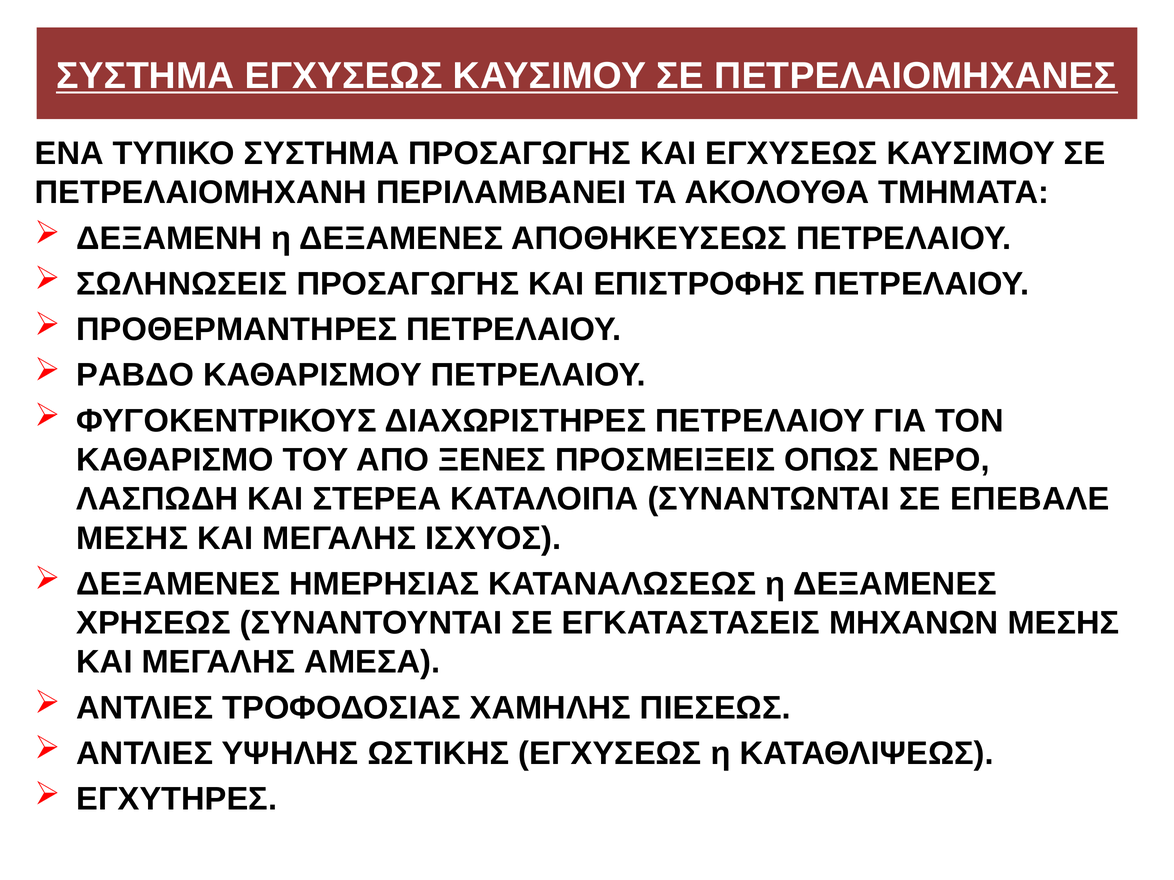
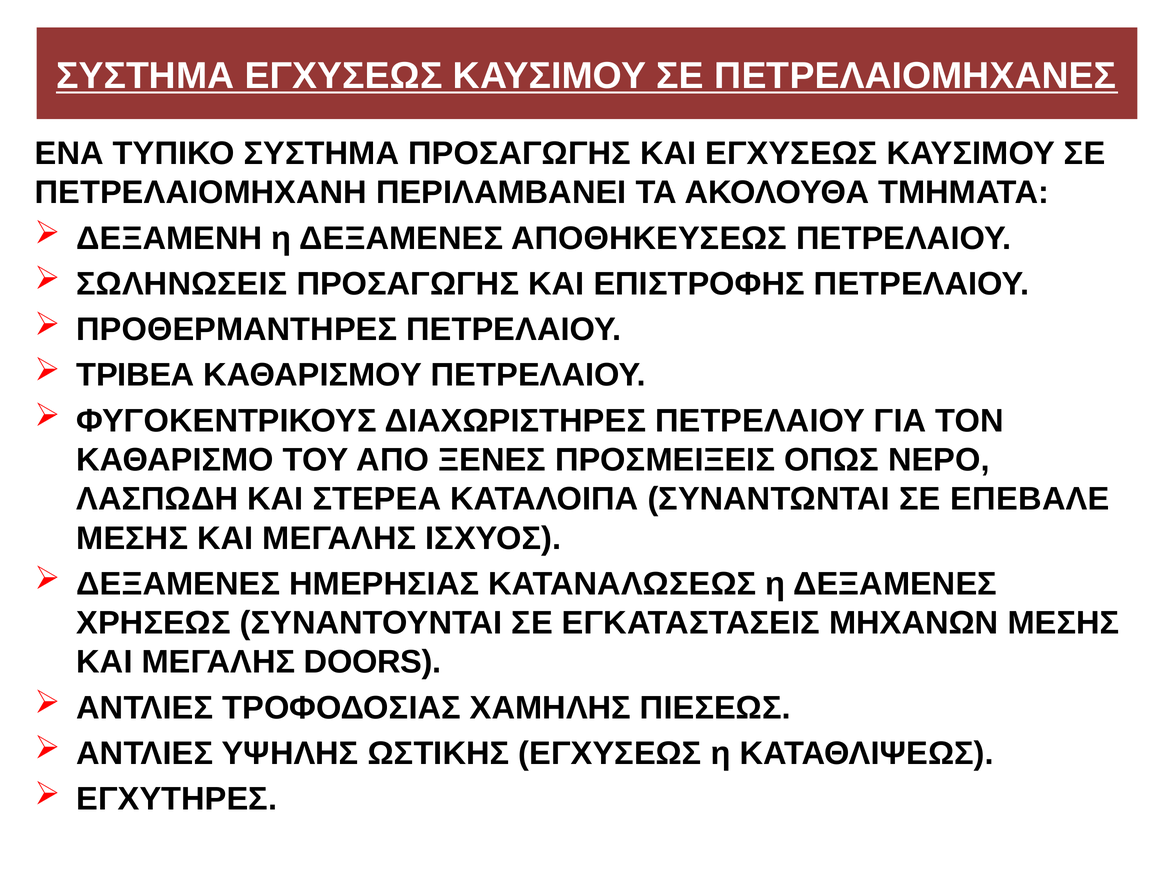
ΡΑΒΔΟ: ΡΑΒΔΟ -> ΤΡΙΒΕΑ
ΑΜΕΣΑ: ΑΜΕΣΑ -> DOORS
